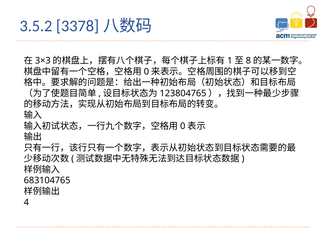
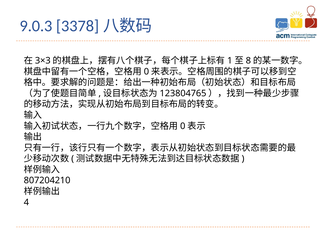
3.5.2: 3.5.2 -> 9.0.3
683104765: 683104765 -> 807204210
